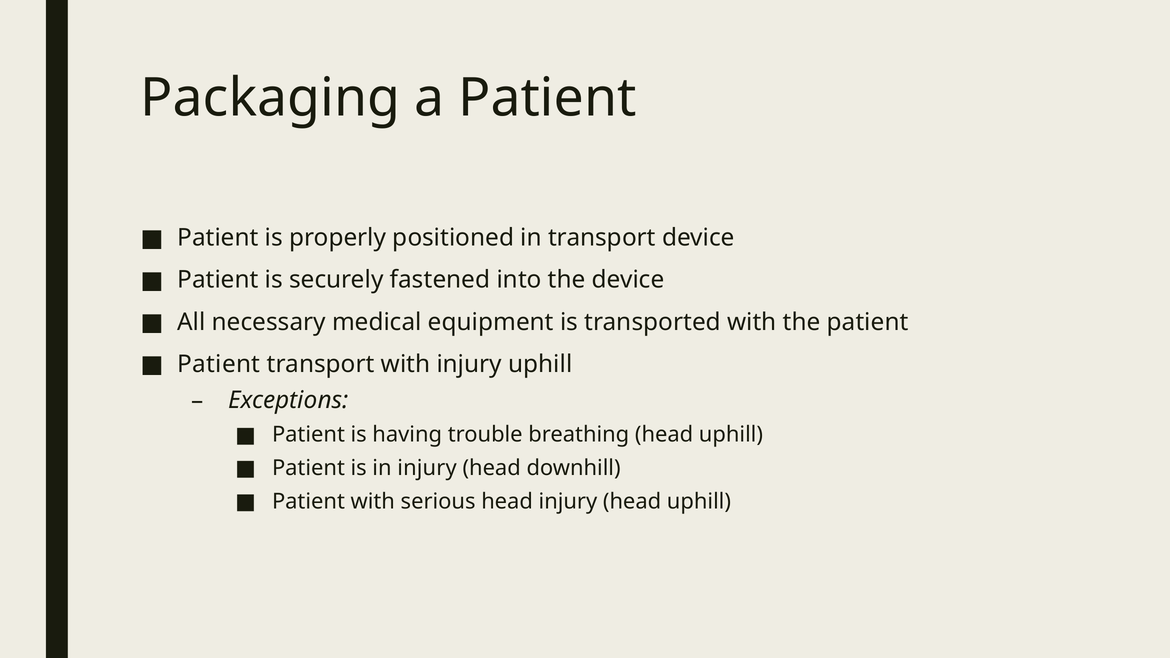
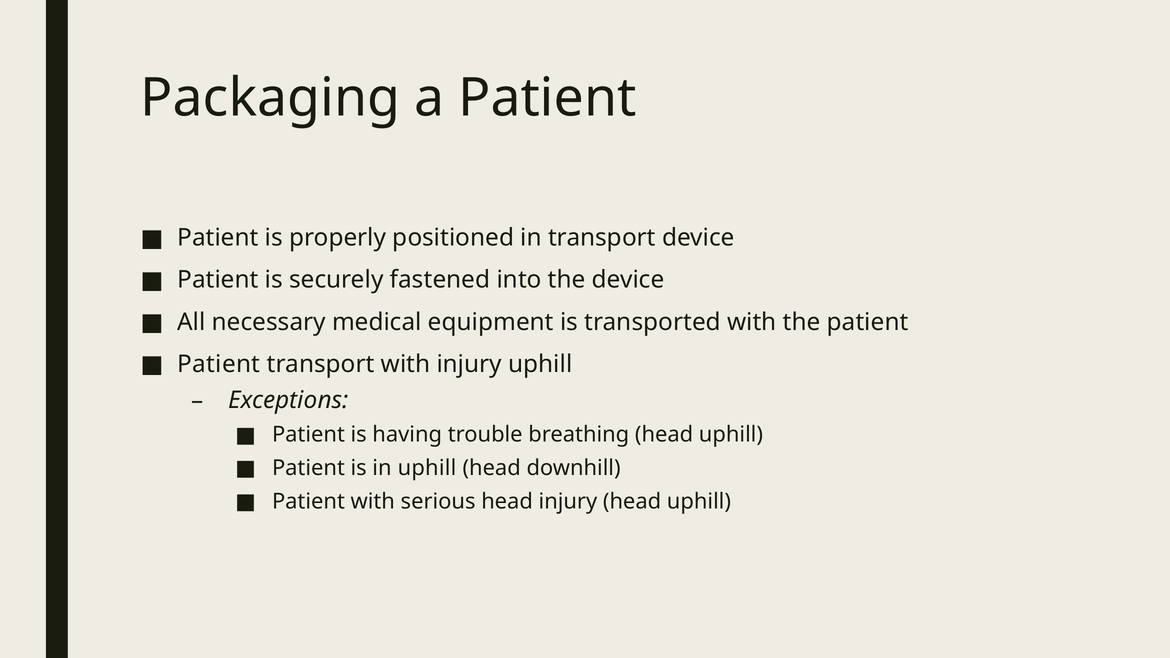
in injury: injury -> uphill
